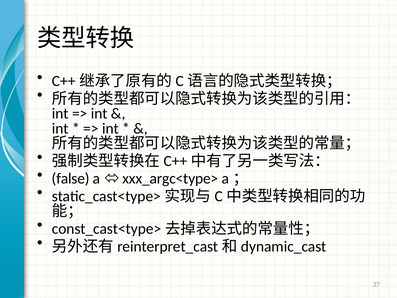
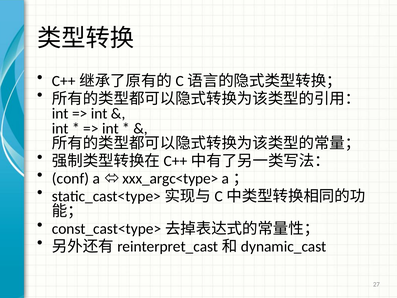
false: false -> conf
